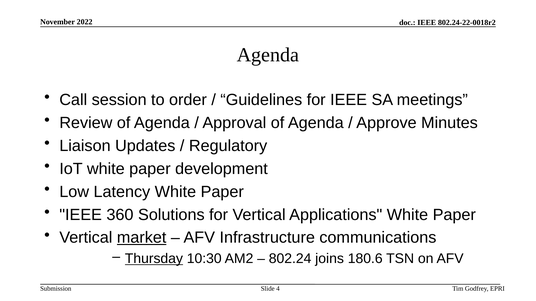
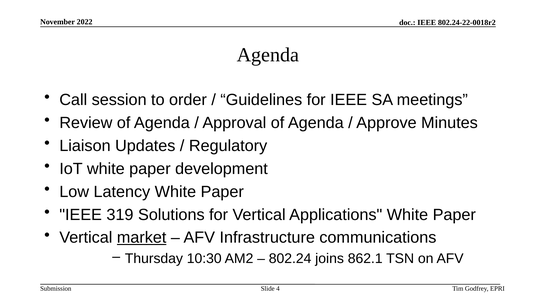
360: 360 -> 319
Thursday underline: present -> none
180.6: 180.6 -> 862.1
